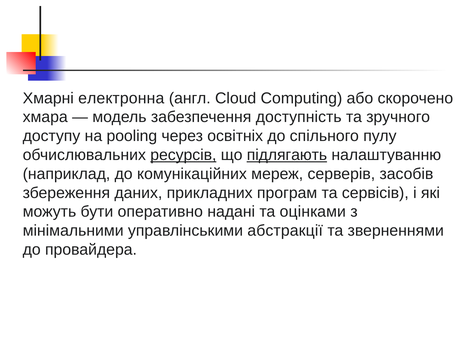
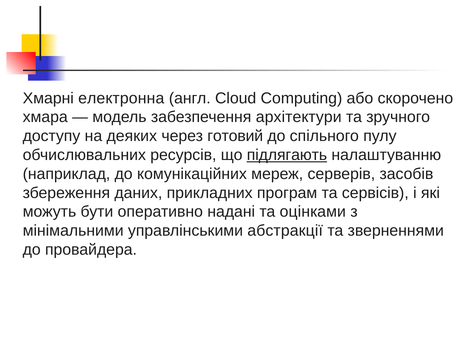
доступність: доступність -> архітектури
pooling: pooling -> деяких
освітніх: освітніх -> готовий
ресурсів underline: present -> none
